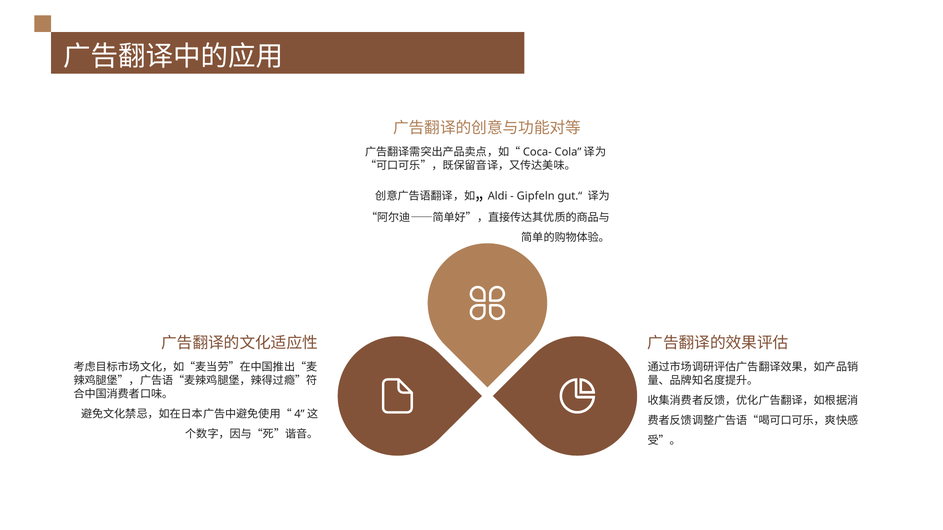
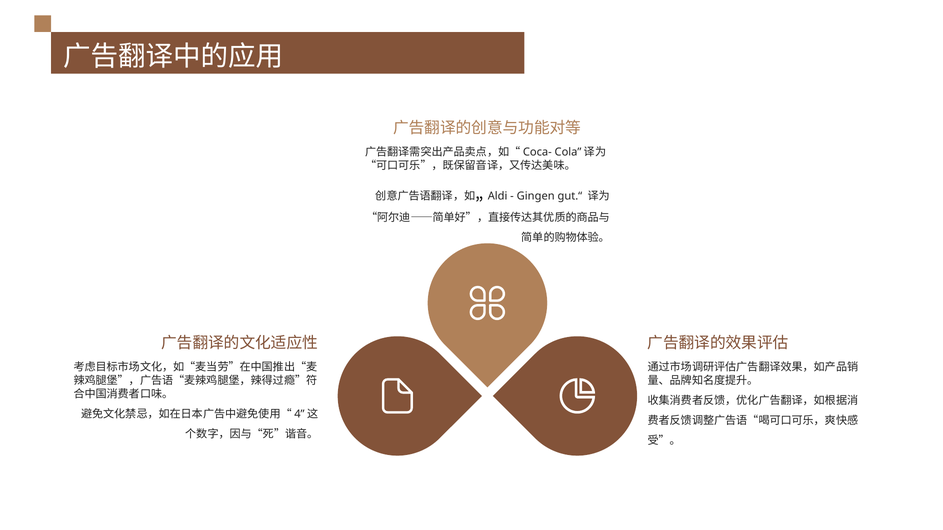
Gipfeln: Gipfeln -> Gingen
